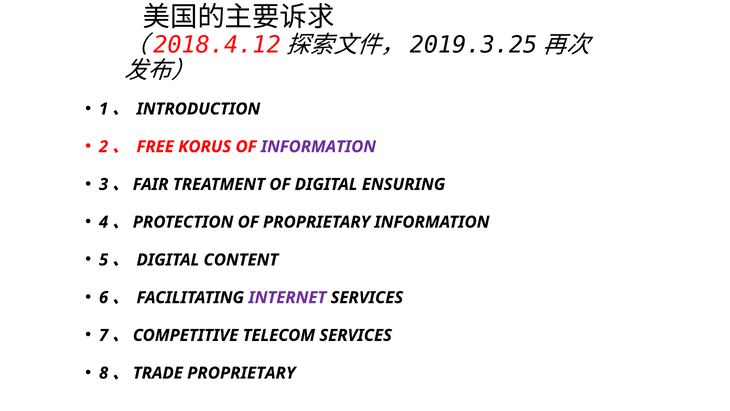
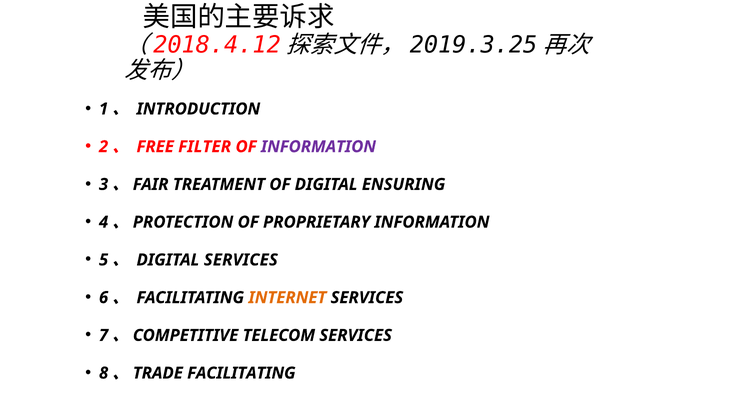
KORUS: KORUS -> FILTER
DIGITAL CONTENT: CONTENT -> SERVICES
INTERNET colour: purple -> orange
PROPRIETARY at (241, 373): PROPRIETARY -> FACILITATING
